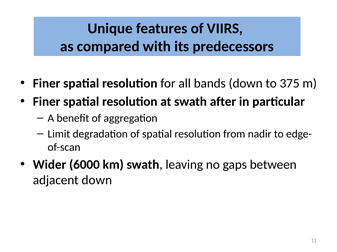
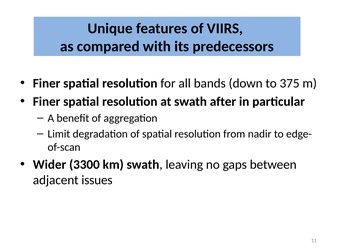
6000: 6000 -> 3300
adjacent down: down -> issues
